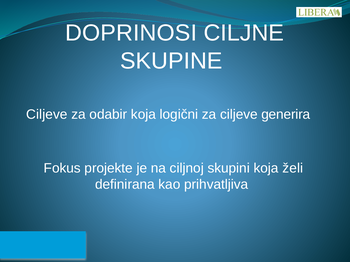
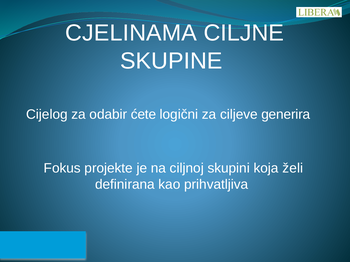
DOPRINOSI: DOPRINOSI -> CJELINAMA
Ciljeve at (47, 115): Ciljeve -> Cijelog
odabir koja: koja -> ćete
